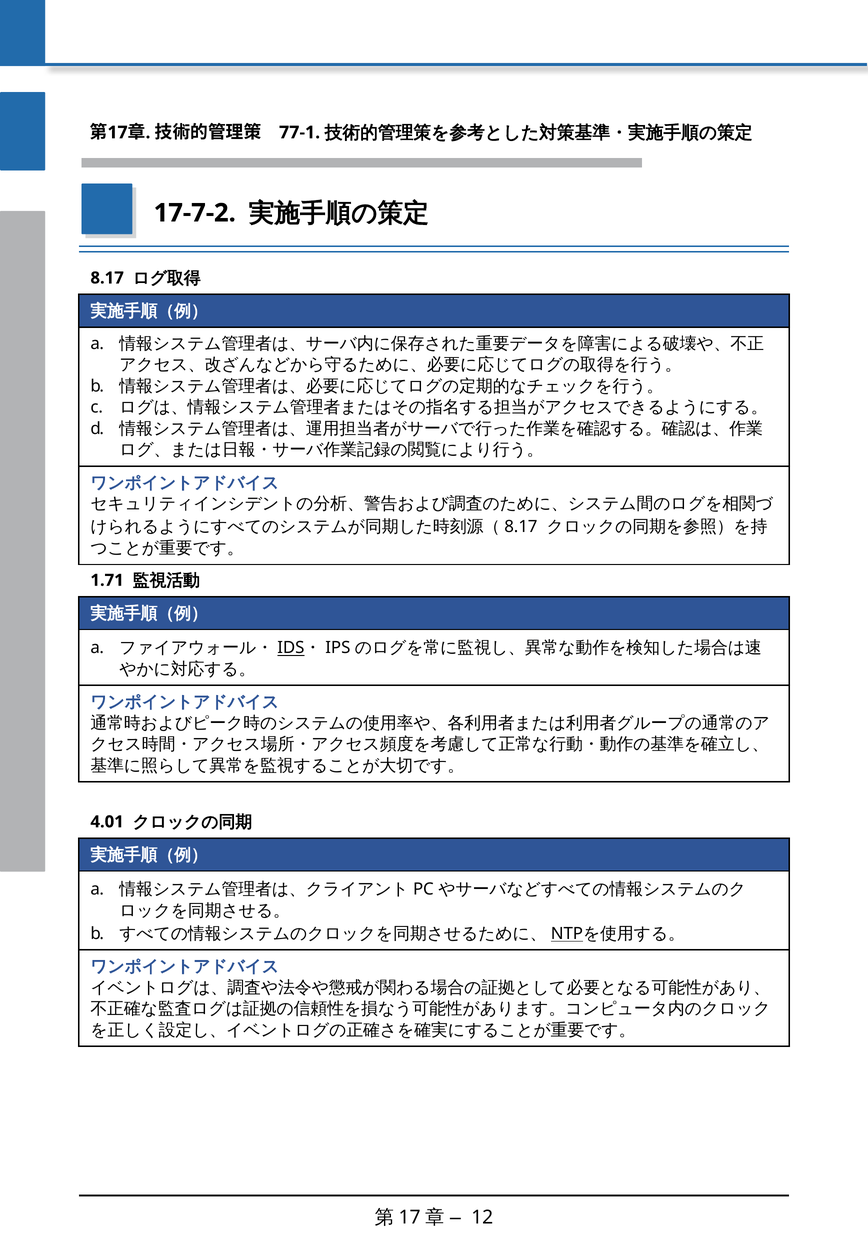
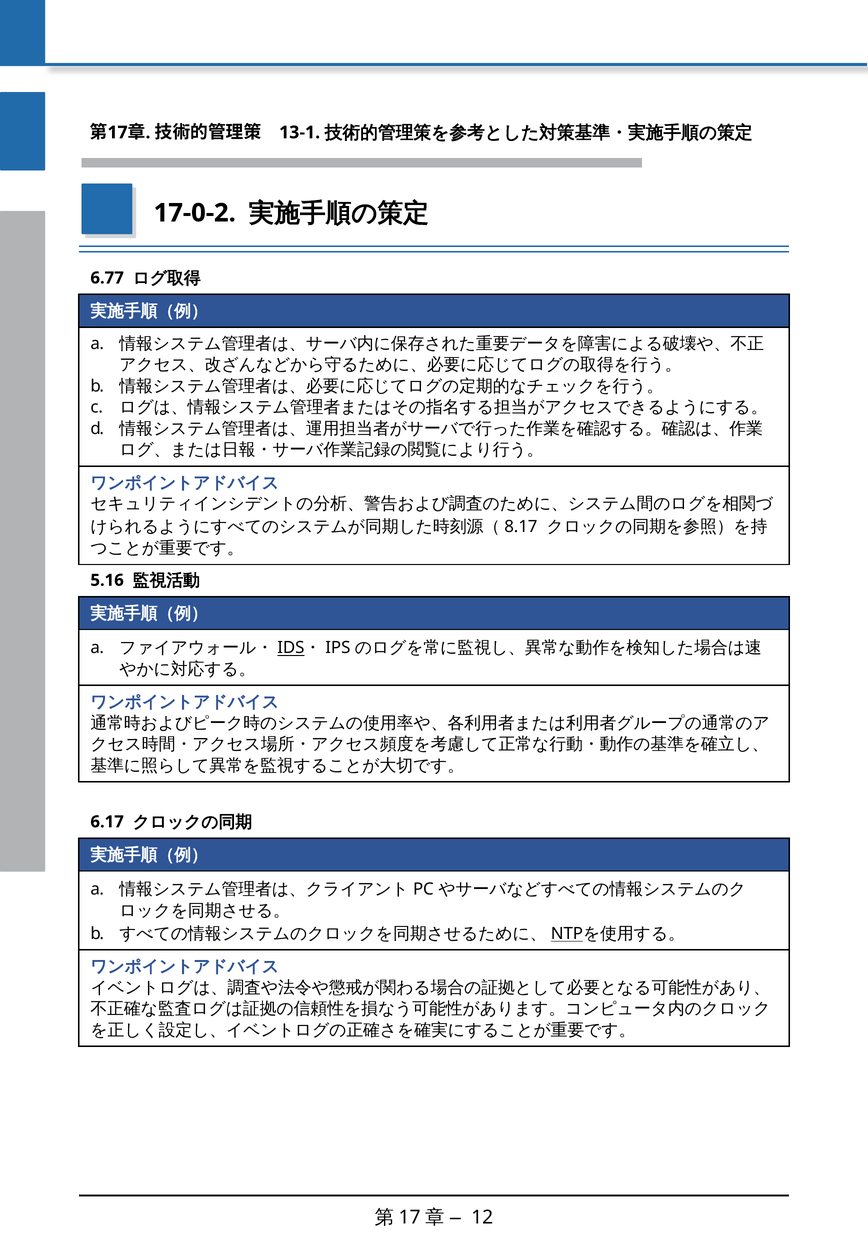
77-1: 77-1 -> 13-1
17-7-2: 17-7-2 -> 17-0-2
8.17: 8.17 -> 6.77
1.71: 1.71 -> 5.16
4.01: 4.01 -> 6.17
